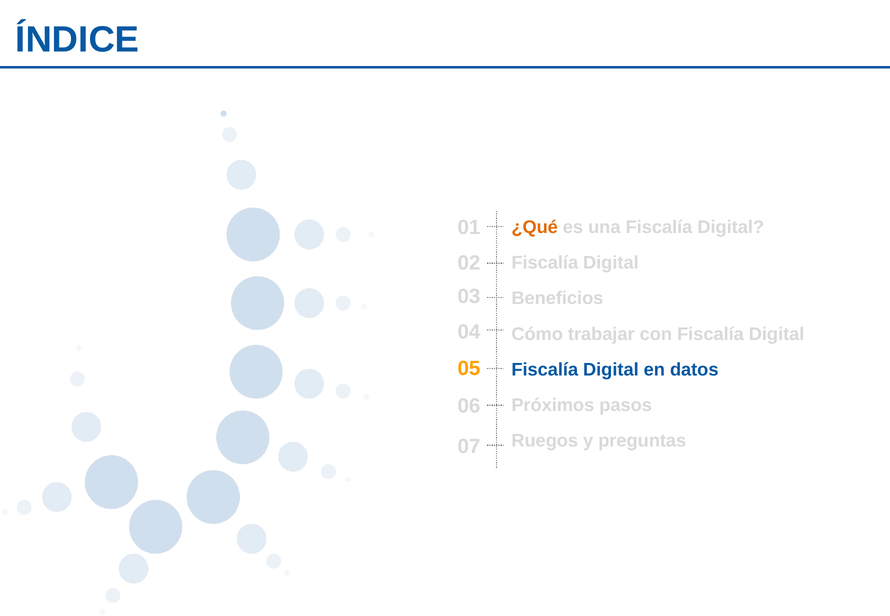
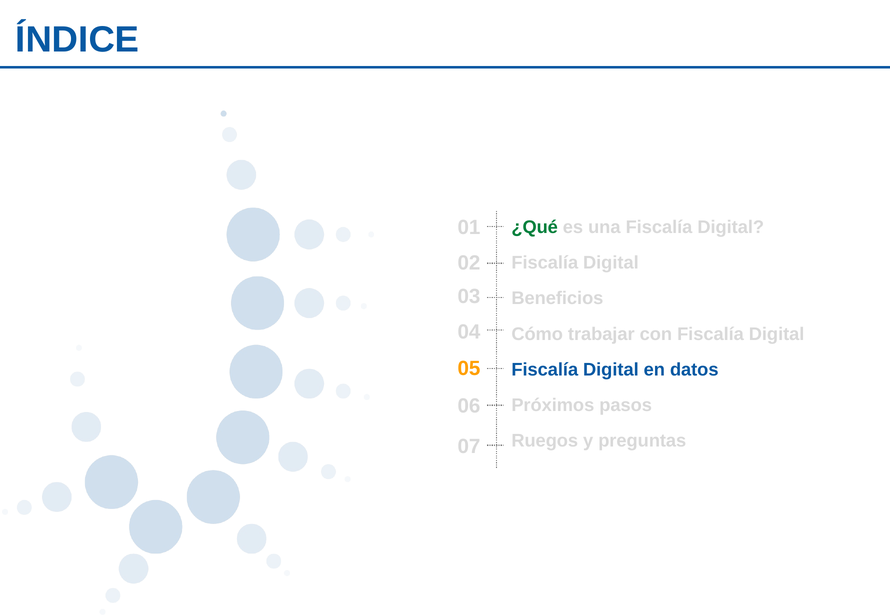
¿Qué colour: orange -> green
